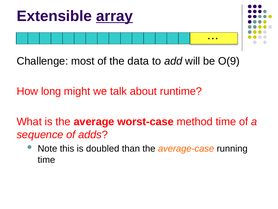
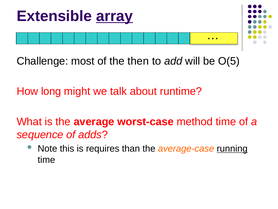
data: data -> then
O(9: O(9 -> O(5
doubled: doubled -> requires
running underline: none -> present
